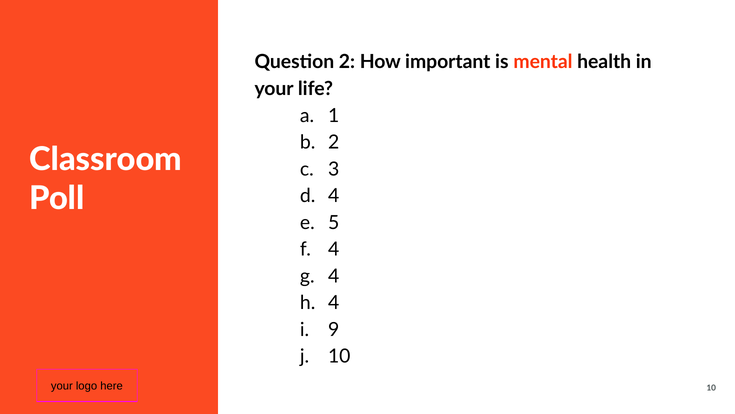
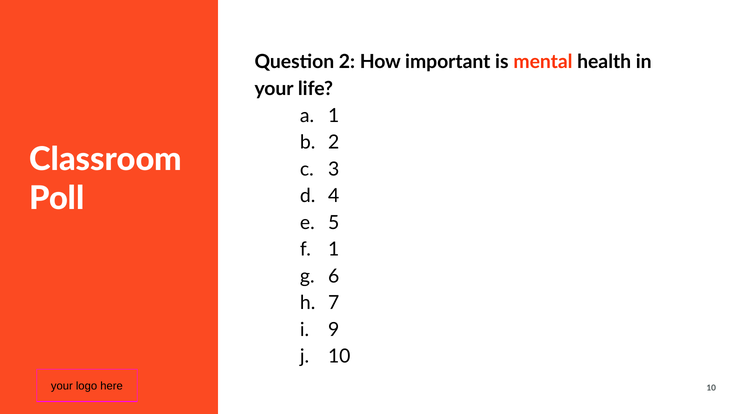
4 at (334, 249): 4 -> 1
4 at (334, 276): 4 -> 6
4 at (334, 303): 4 -> 7
